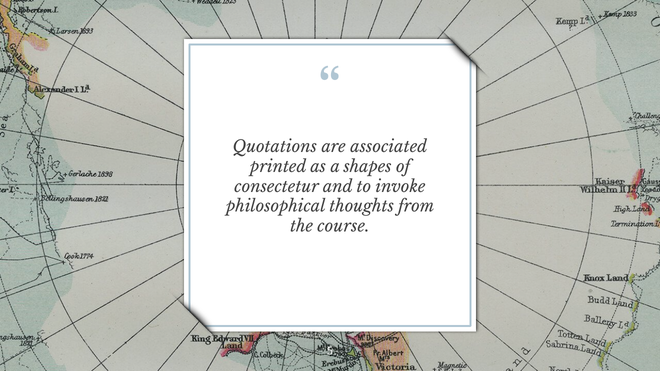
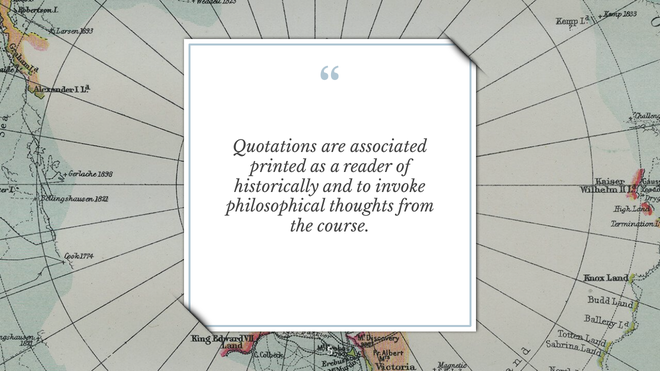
shapes: shapes -> reader
consectetur: consectetur -> historically
